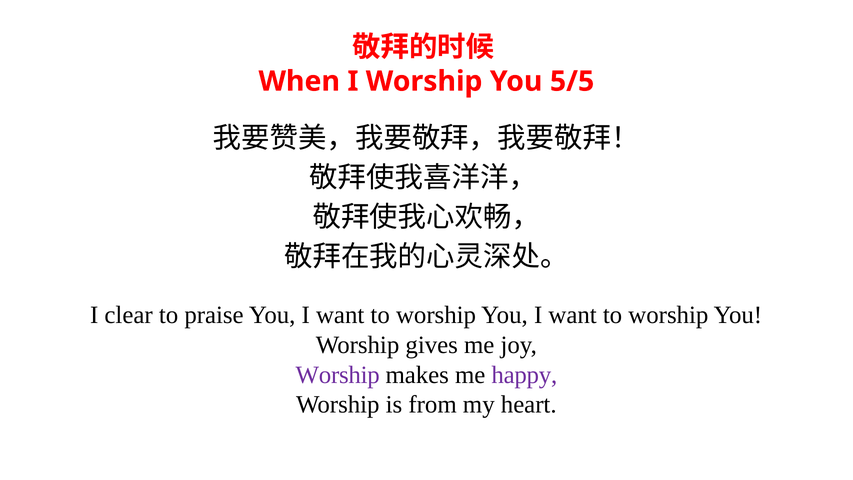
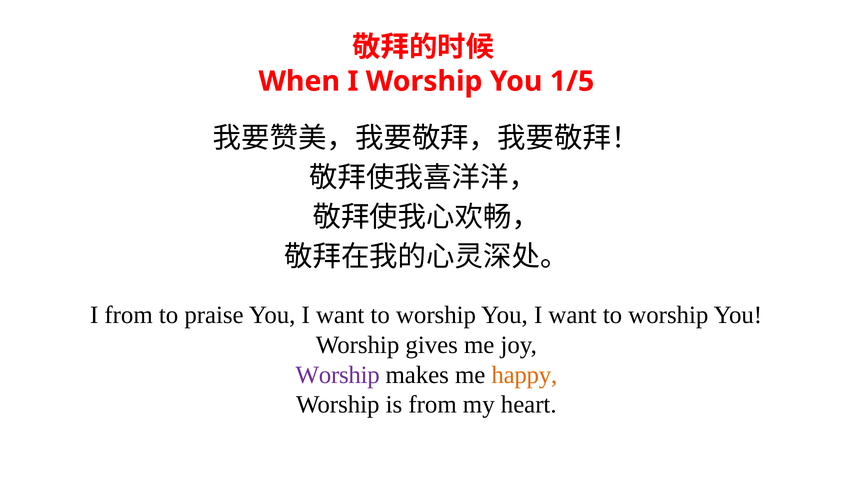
5/5: 5/5 -> 1/5
I clear: clear -> from
happy colour: purple -> orange
